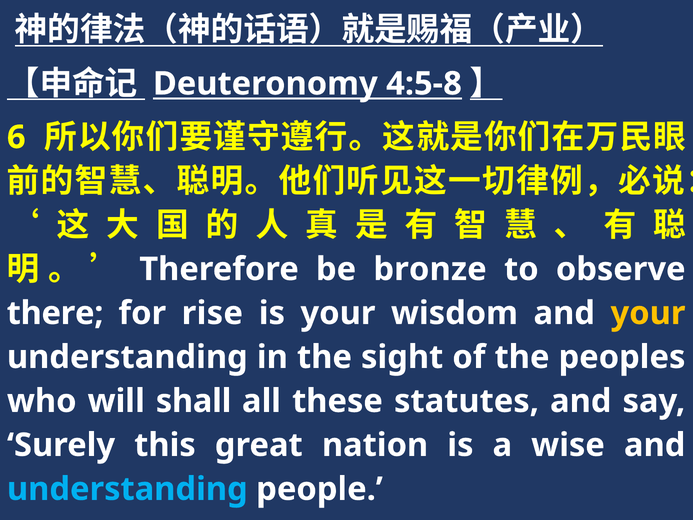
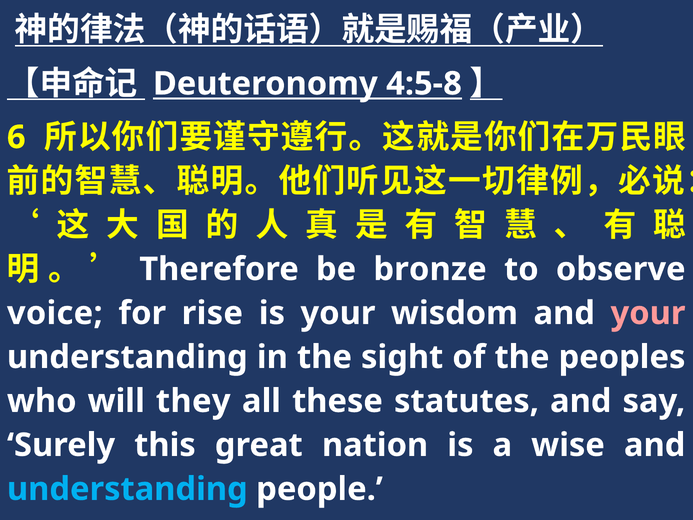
there: there -> voice
your at (648, 313) colour: yellow -> pink
shall: shall -> they
